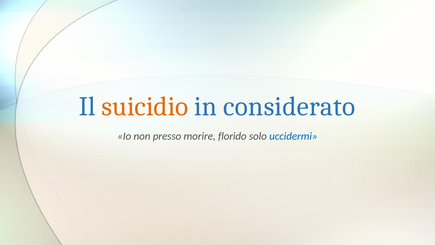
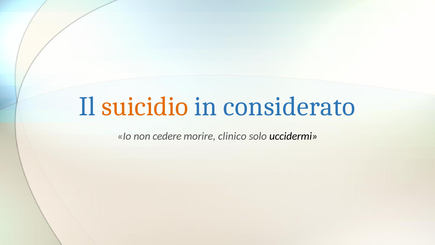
presso: presso -> cedere
florido: florido -> clinico
uccidermi colour: blue -> black
